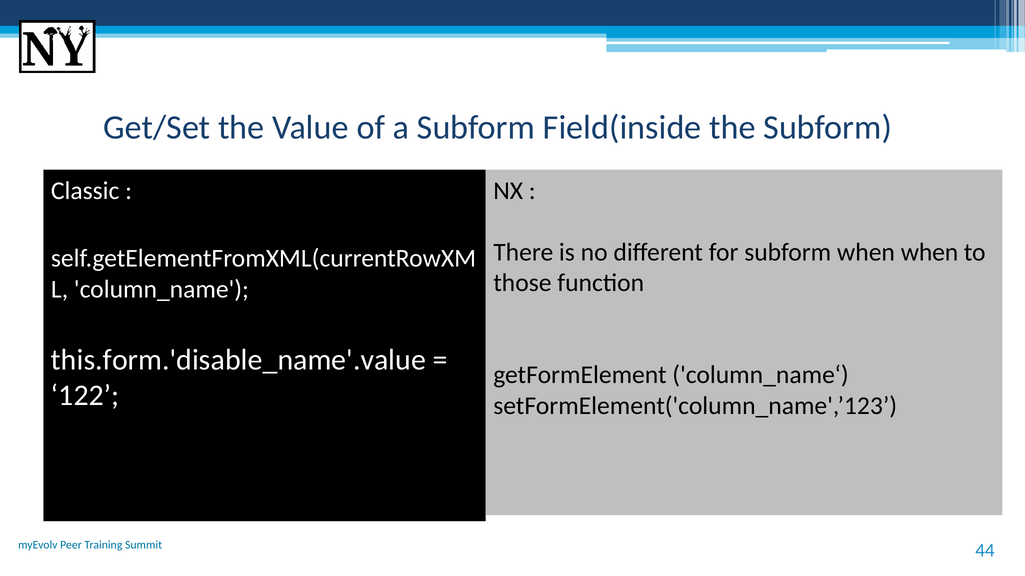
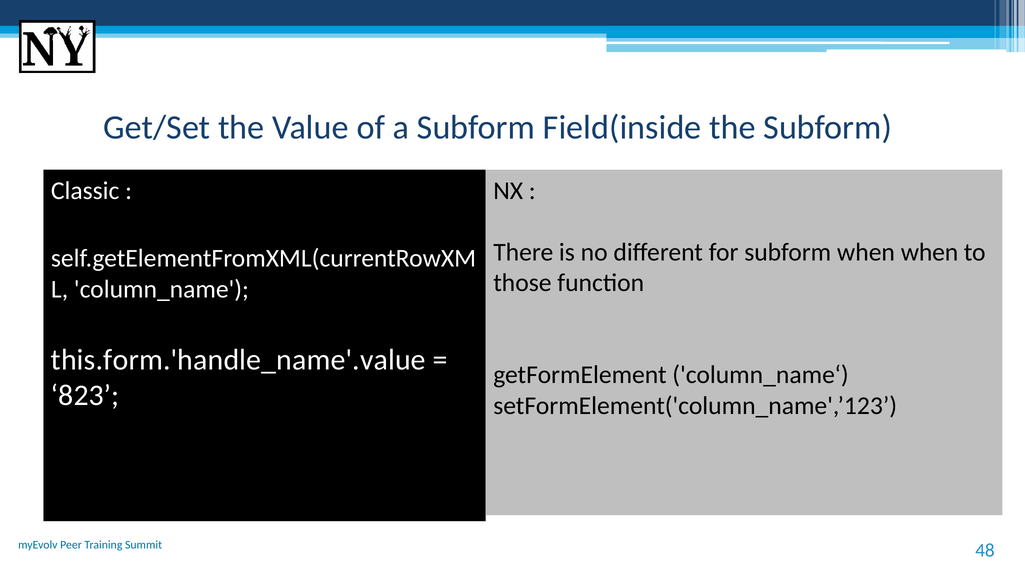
this.form.'disable_name'.value: this.form.'disable_name'.value -> this.form.'handle_name'.value
122: 122 -> 823
44: 44 -> 48
